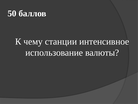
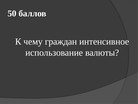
станции: станции -> граждан
